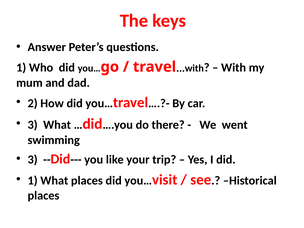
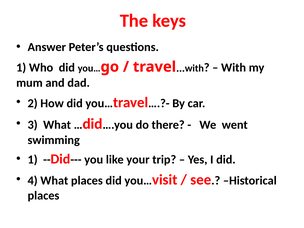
3 at (33, 160): 3 -> 1
1 at (33, 180): 1 -> 4
